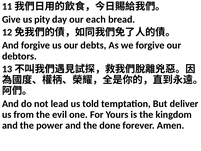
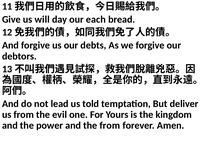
pity: pity -> will
the done: done -> from
